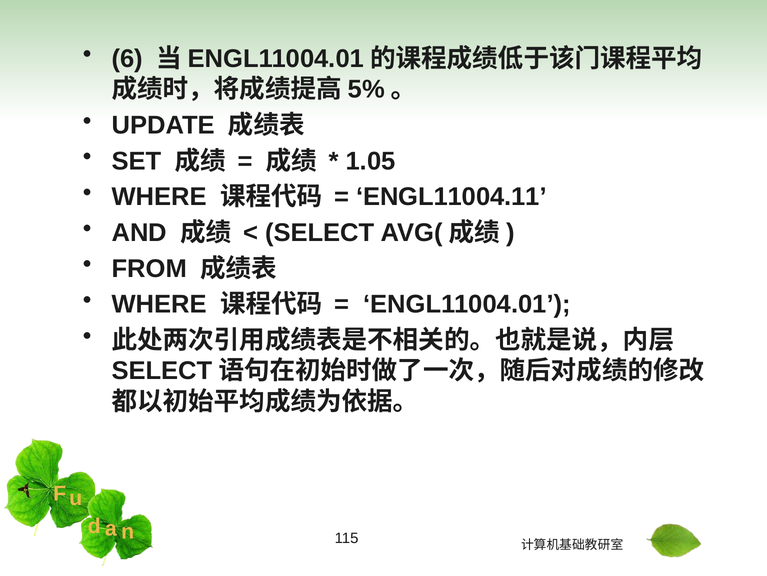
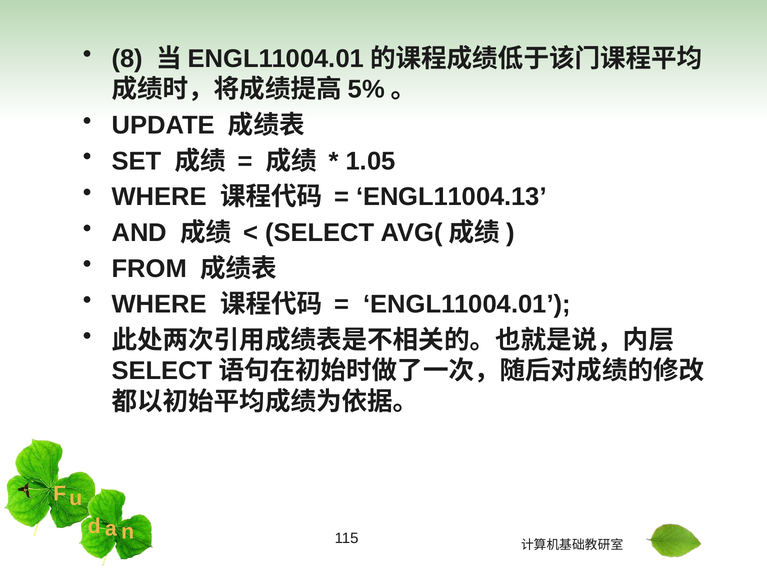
6: 6 -> 8
ENGL11004.11: ENGL11004.11 -> ENGL11004.13
